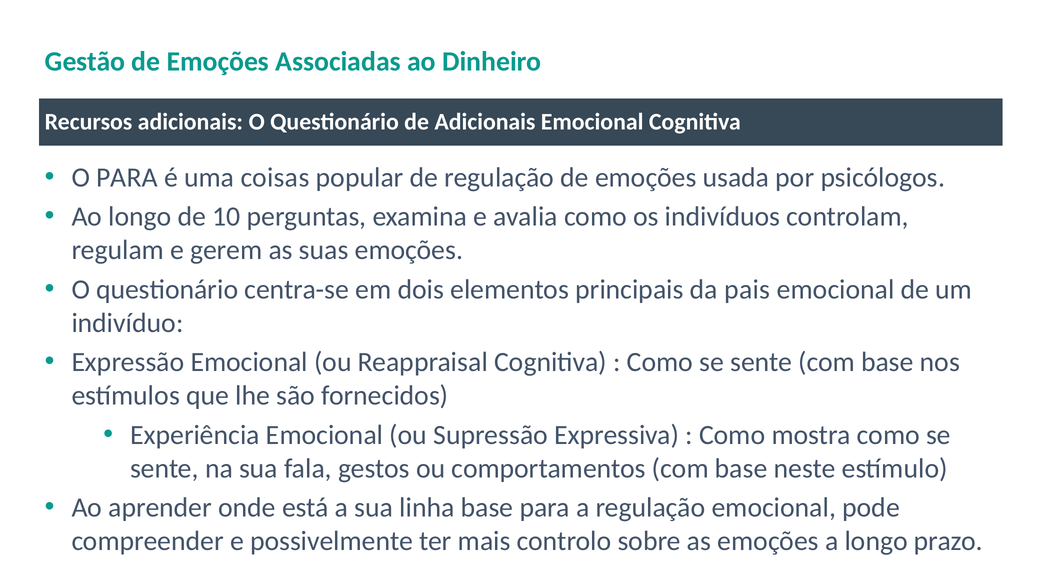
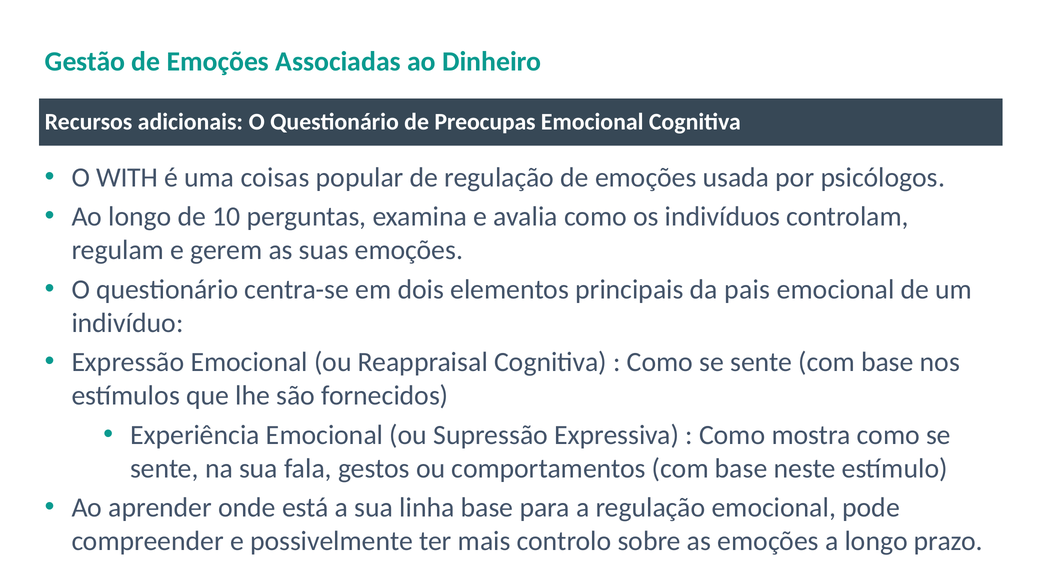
de Adicionais: Adicionais -> Preocupas
O PARA: PARA -> WITH
